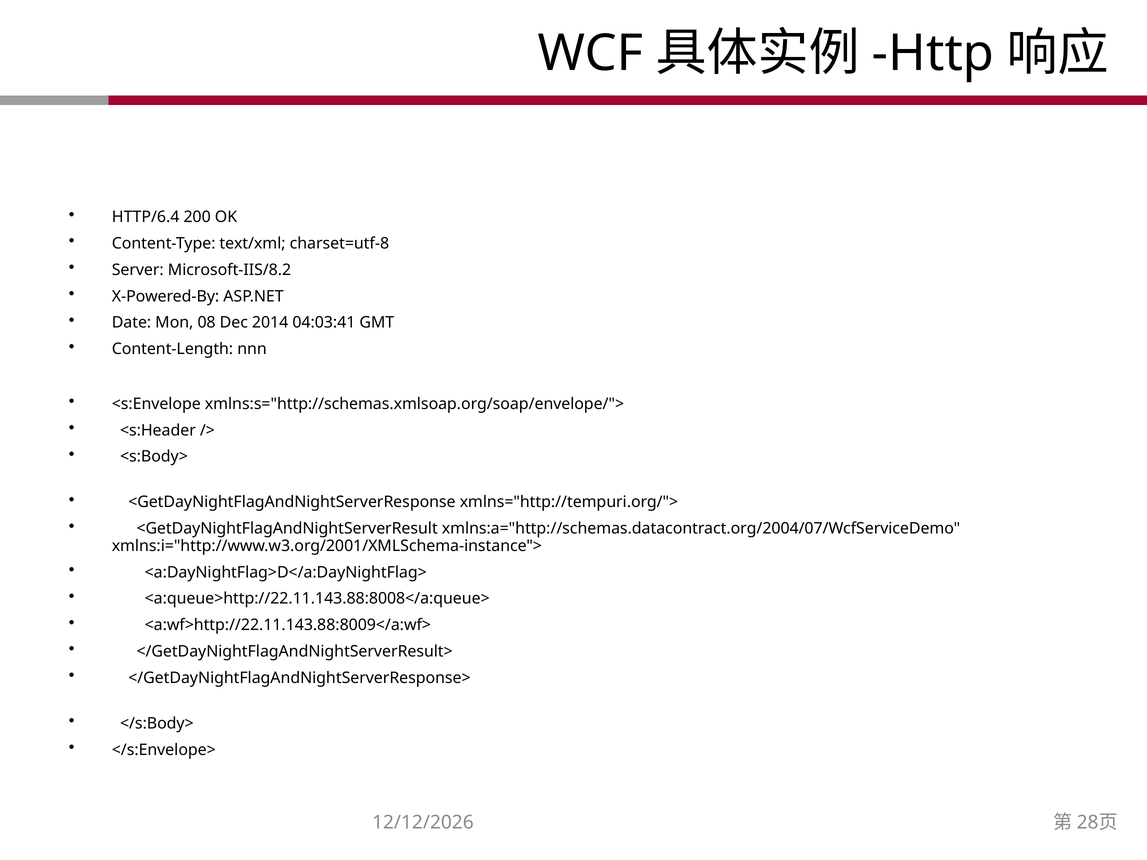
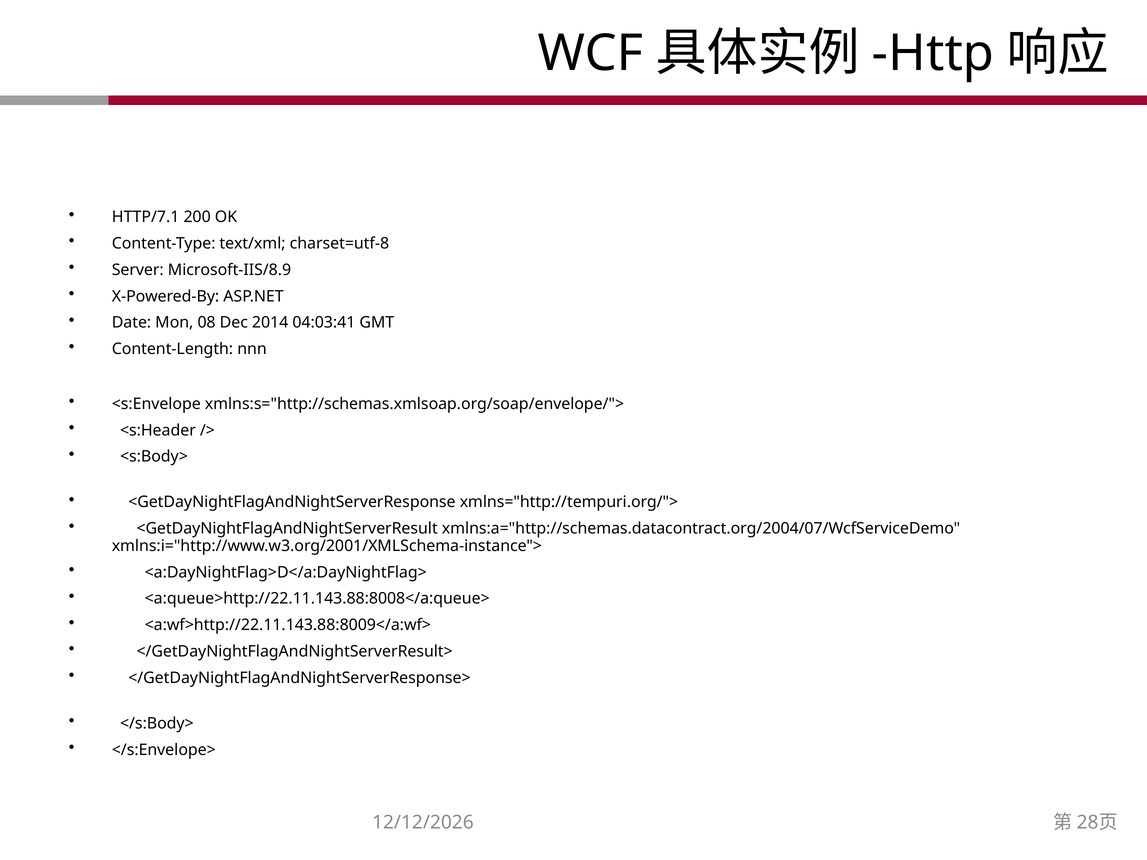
HTTP/6.4: HTTP/6.4 -> HTTP/7.1
Microsoft-IIS/8.2: Microsoft-IIS/8.2 -> Microsoft-IIS/8.9
